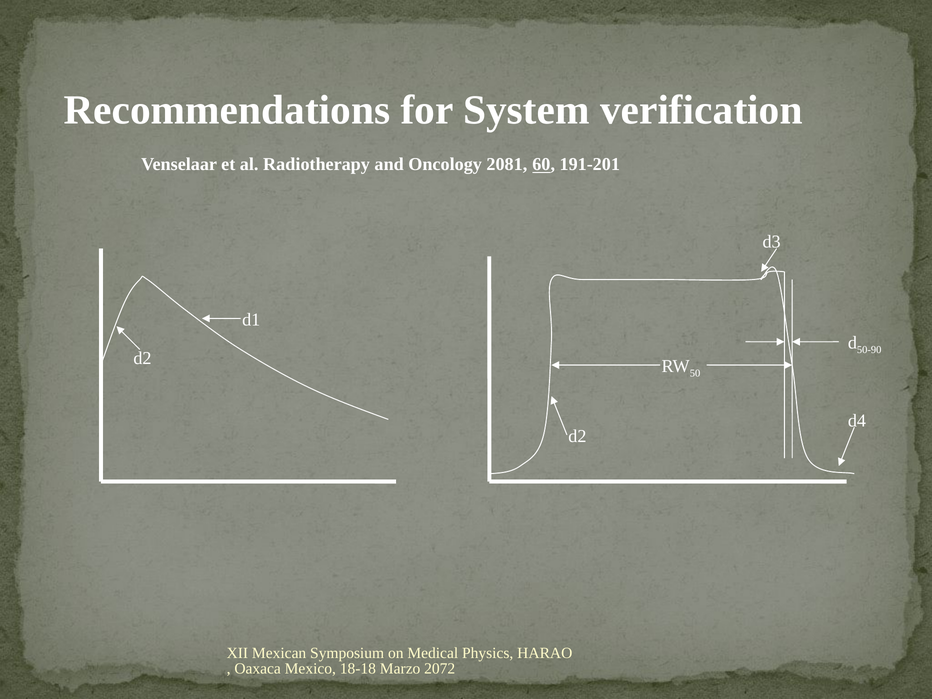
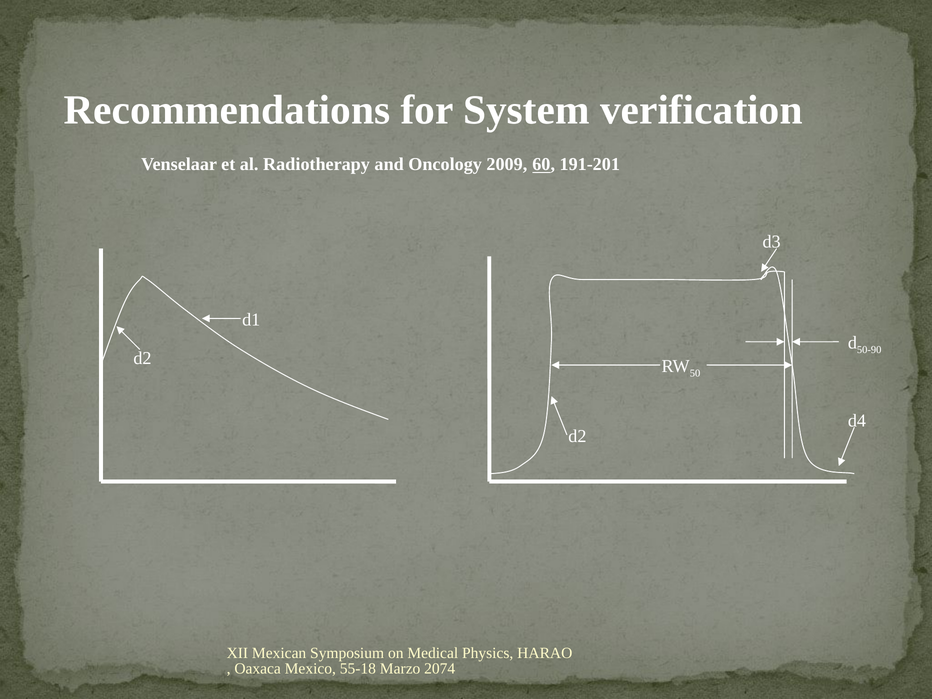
2081: 2081 -> 2009
18-18: 18-18 -> 55-18
2072: 2072 -> 2074
